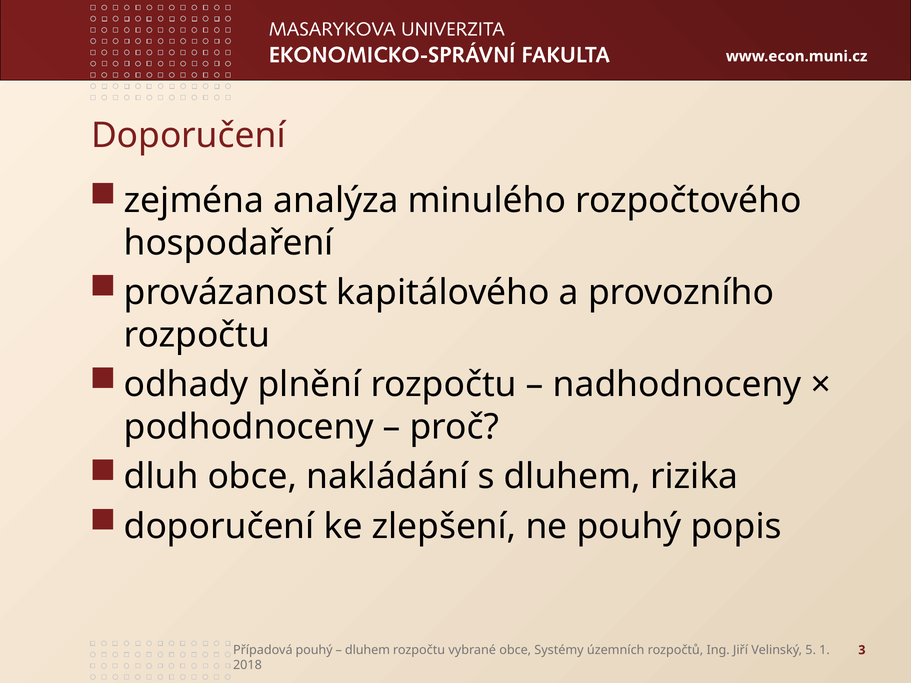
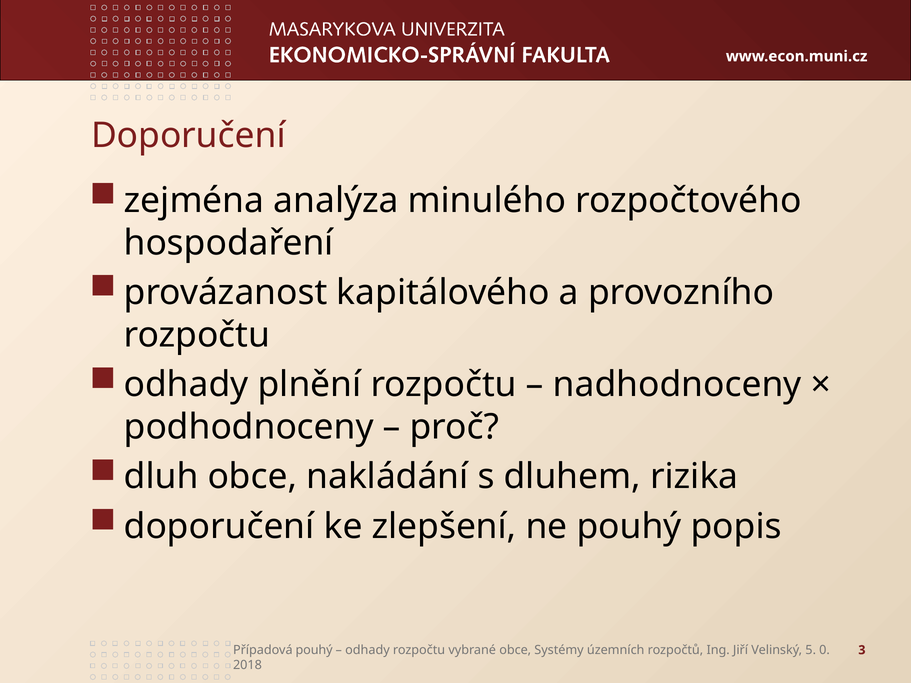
dluhem at (368, 650): dluhem -> odhady
1: 1 -> 0
